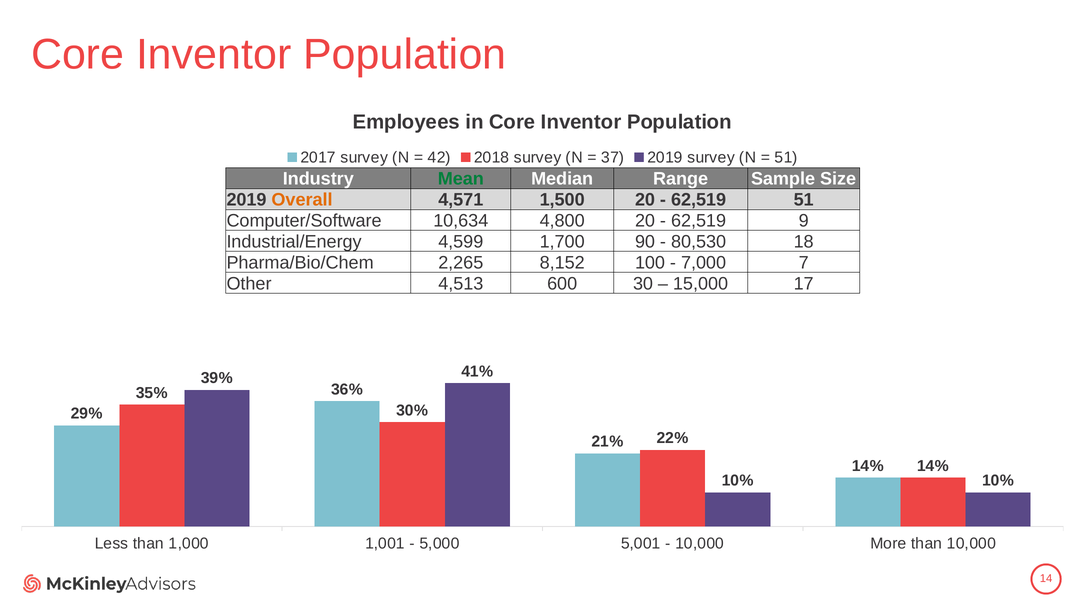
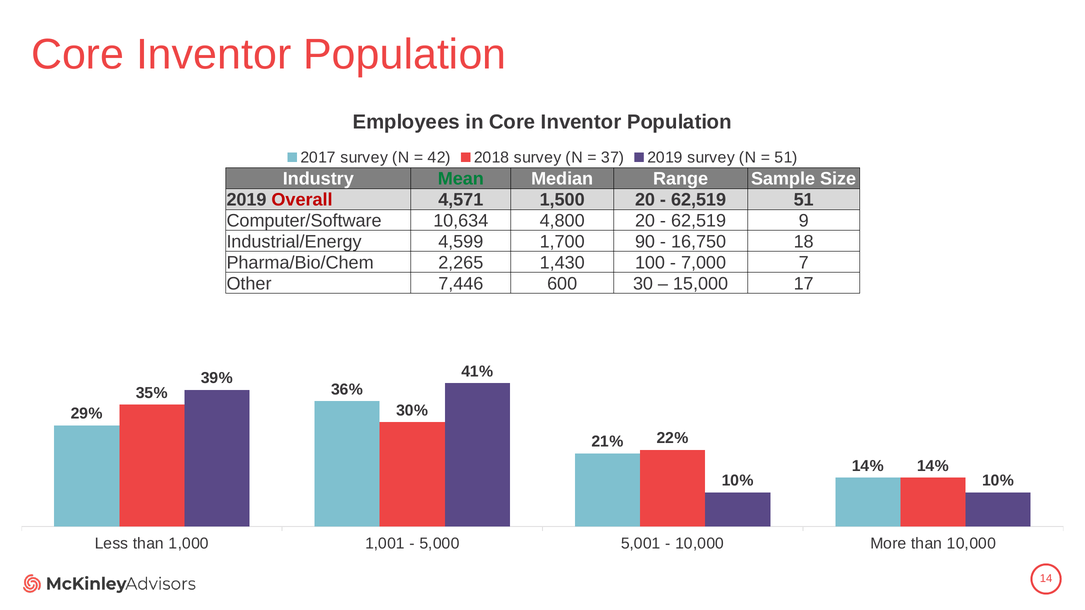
Overall colour: orange -> red
80,530: 80,530 -> 16,750
8,152: 8,152 -> 1,430
4,513: 4,513 -> 7,446
